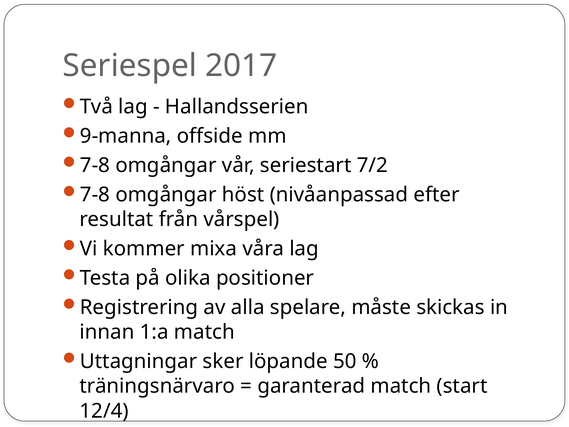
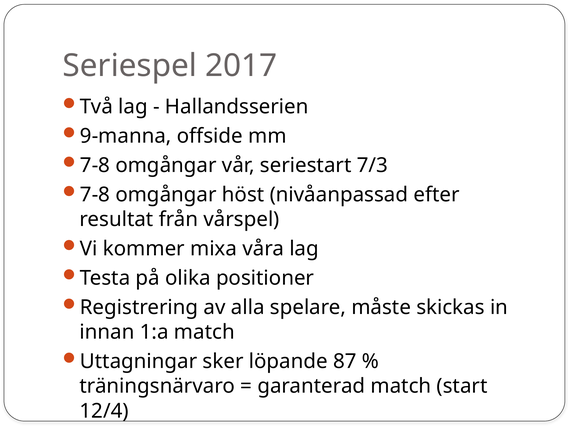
7/2: 7/2 -> 7/3
50: 50 -> 87
